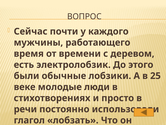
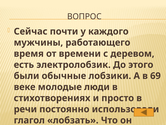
25: 25 -> 69
